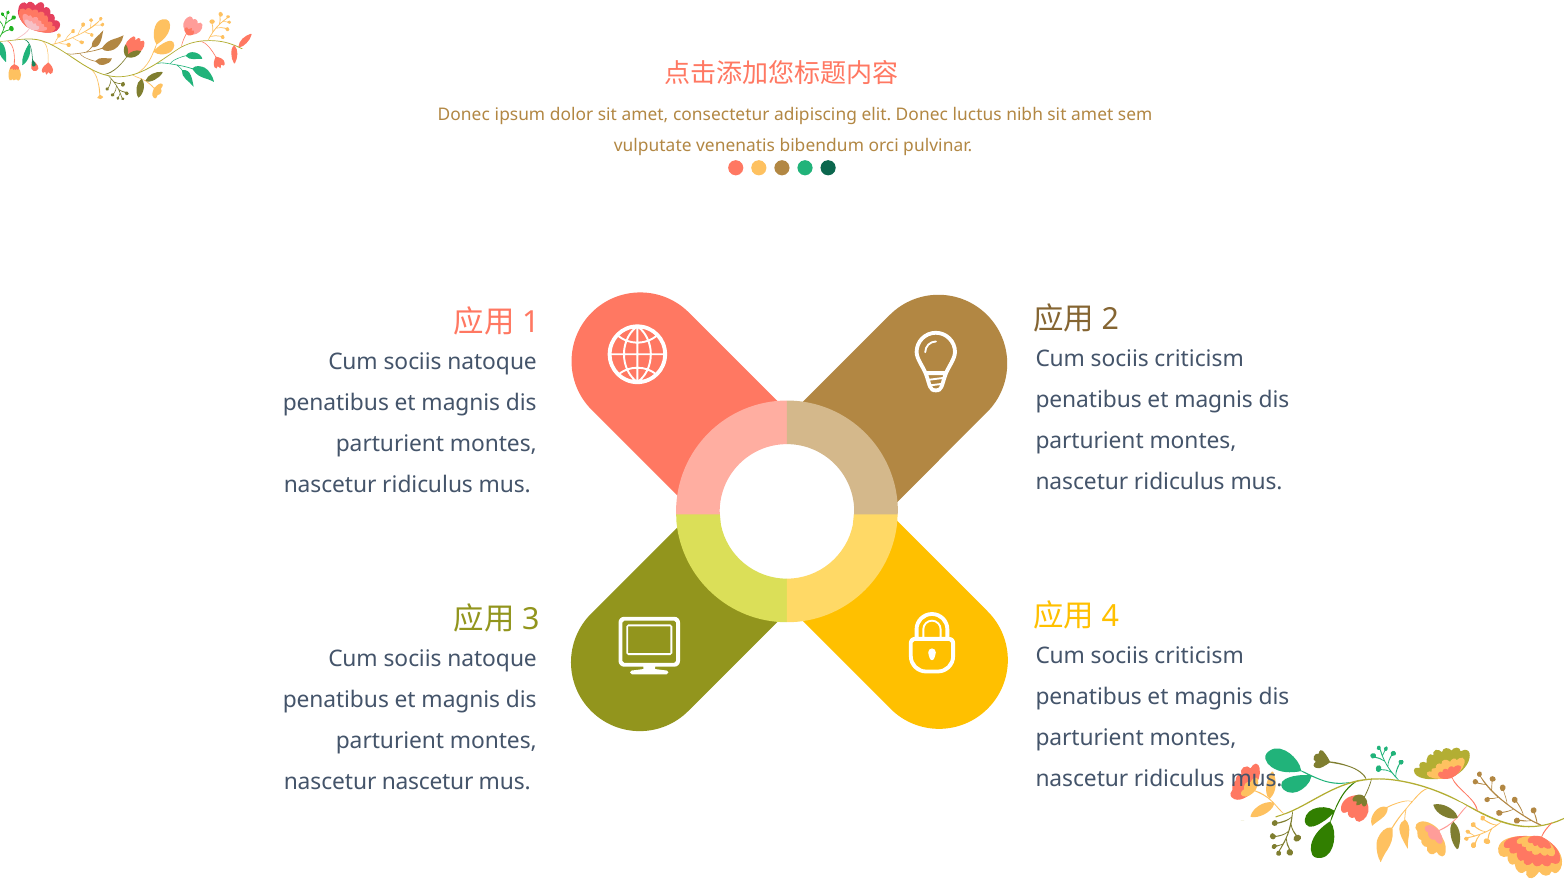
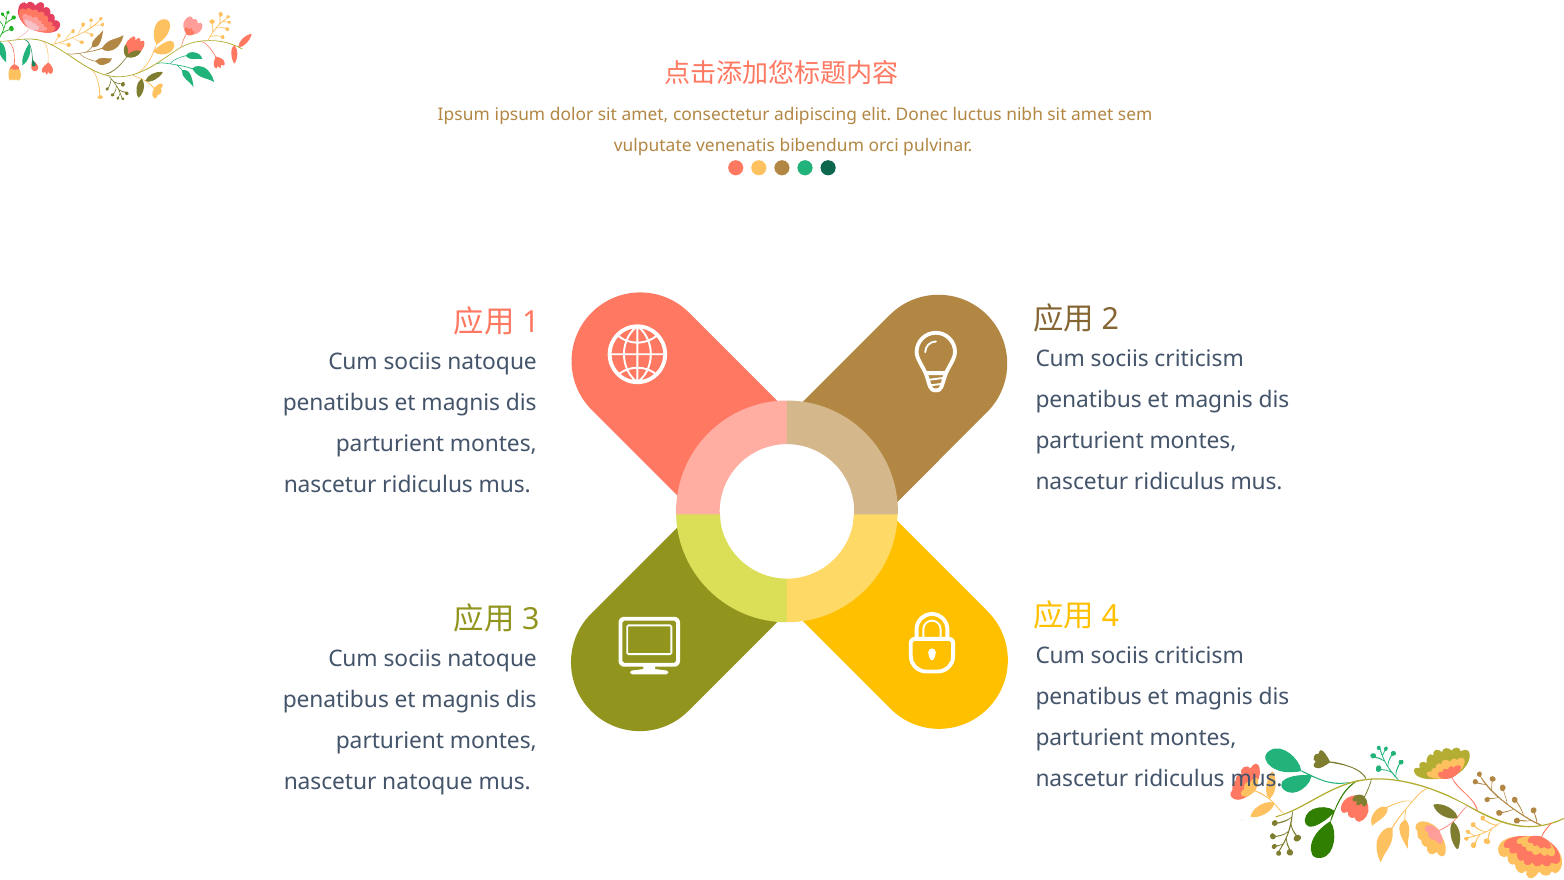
Donec at (464, 115): Donec -> Ipsum
nascetur nascetur: nascetur -> natoque
